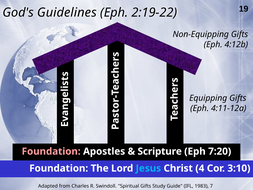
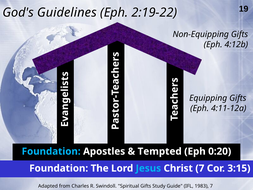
Foundation at (51, 151) colour: pink -> light blue
Scripture: Scripture -> Tempted
7:20: 7:20 -> 0:20
Christ 4: 4 -> 7
3:10: 3:10 -> 3:15
